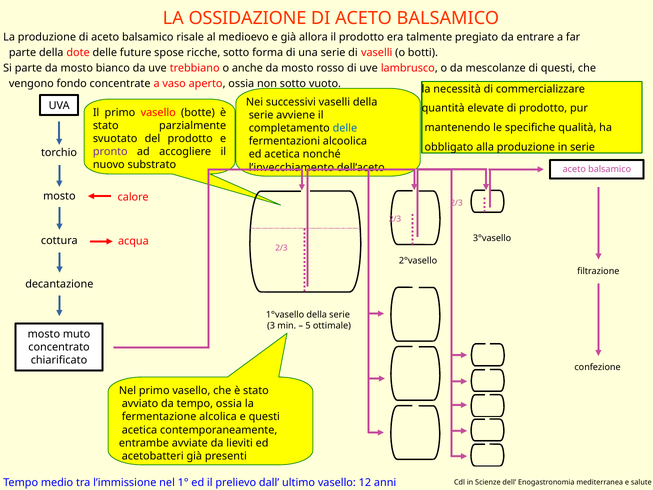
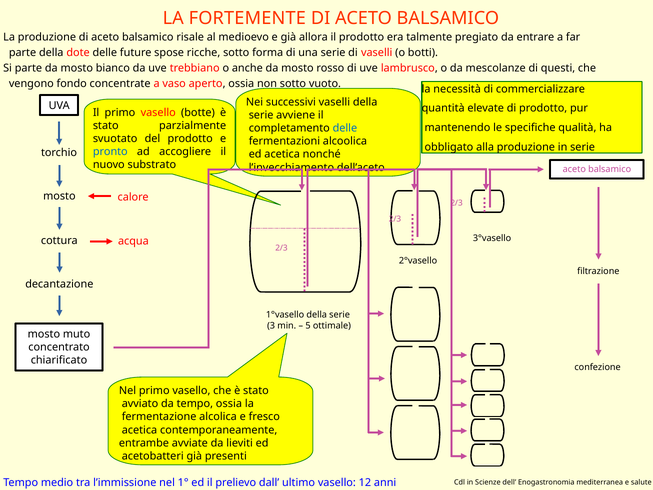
OSSIDAZIONE: OSSIDAZIONE -> FORTEMENTE
pronto colour: purple -> blue
e questi: questi -> fresco
